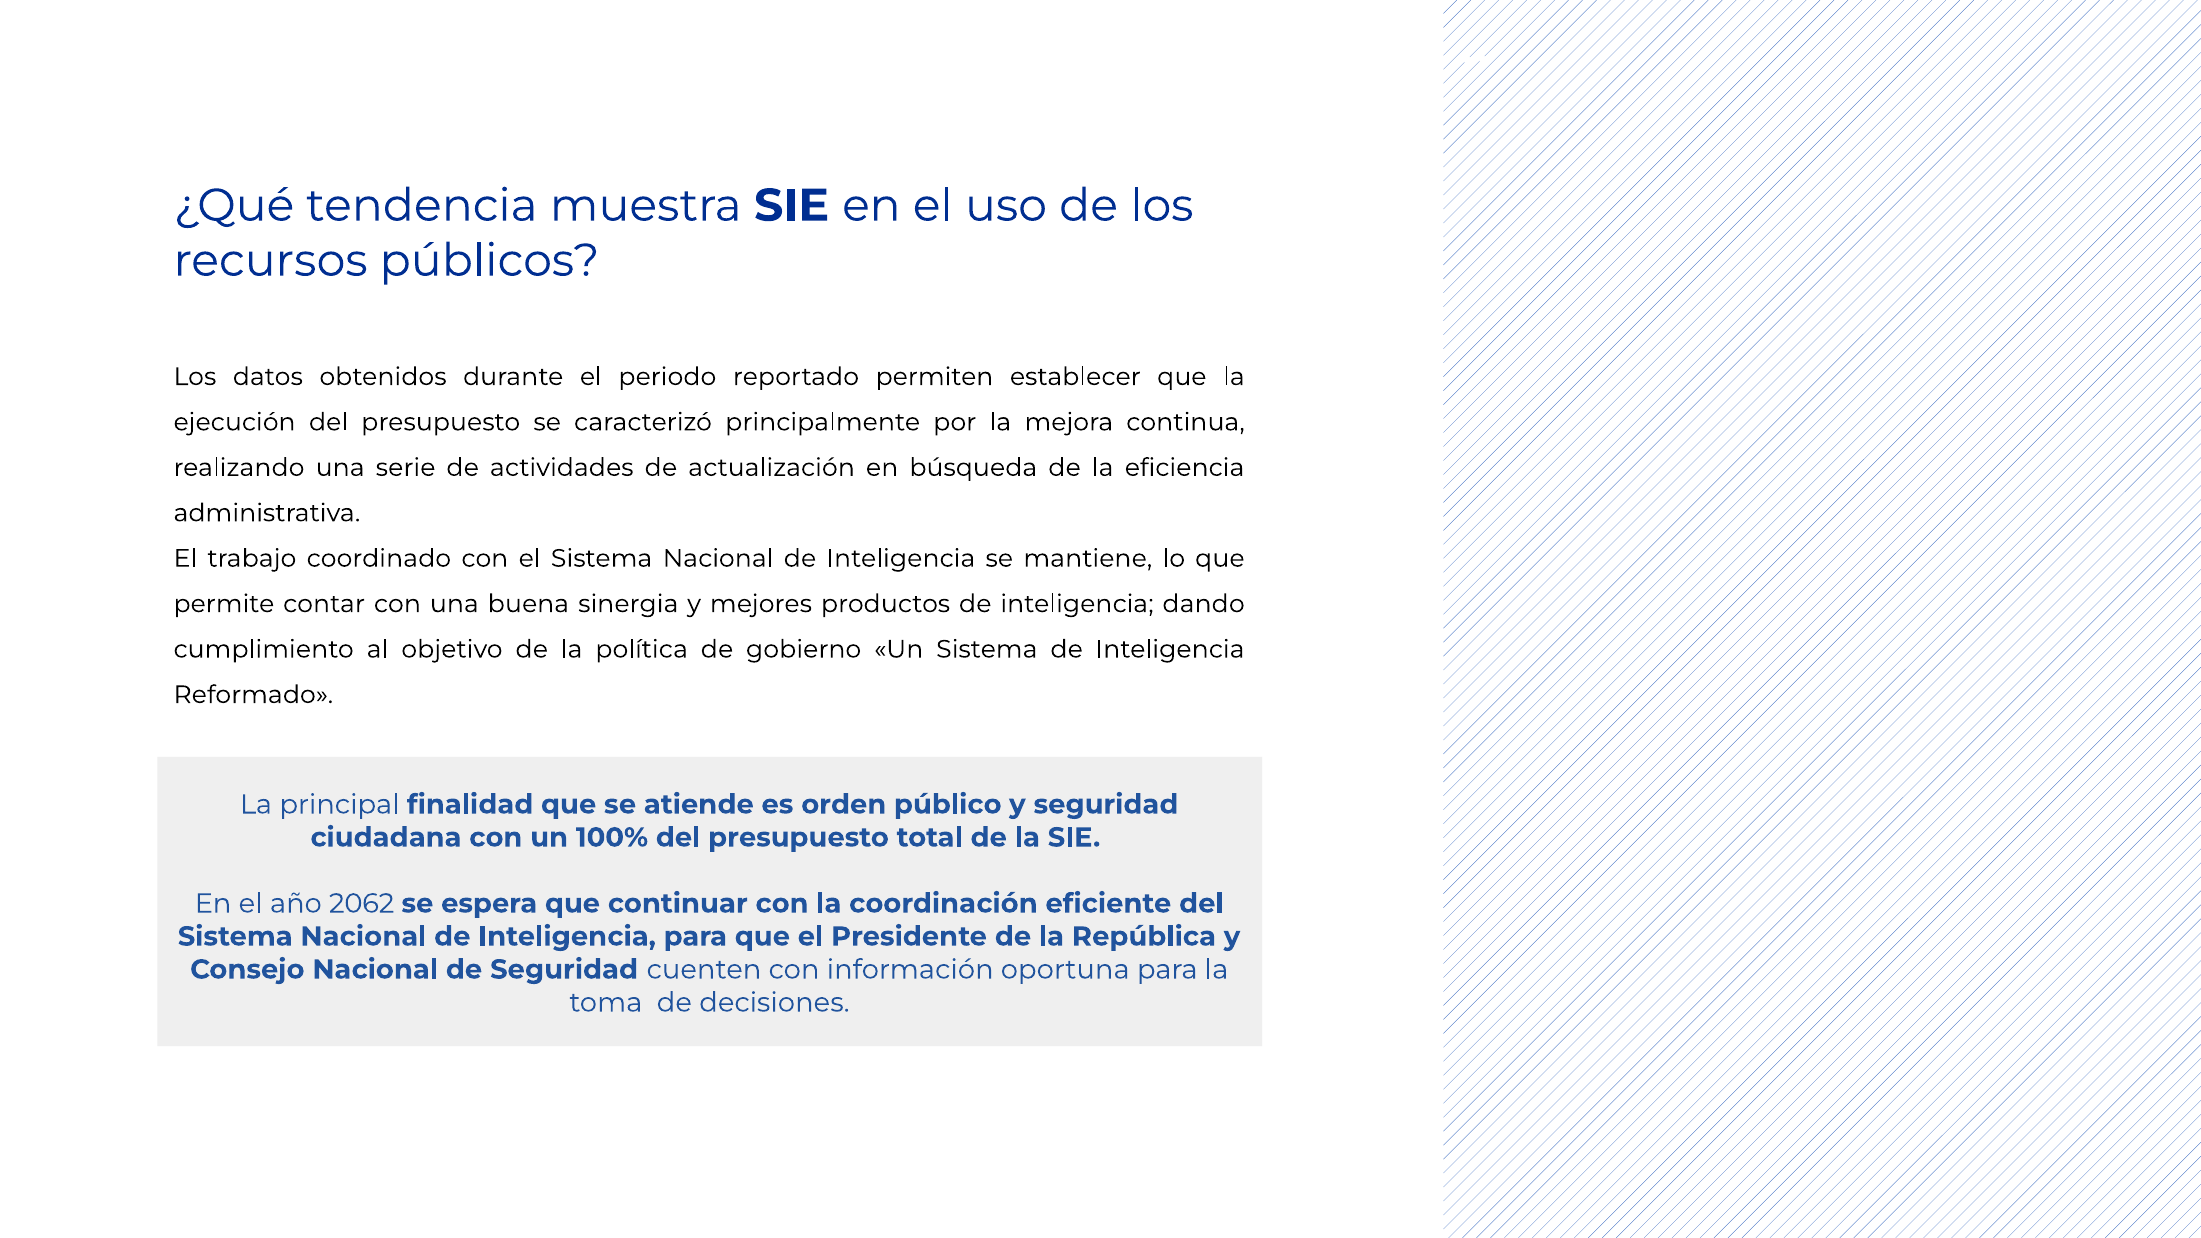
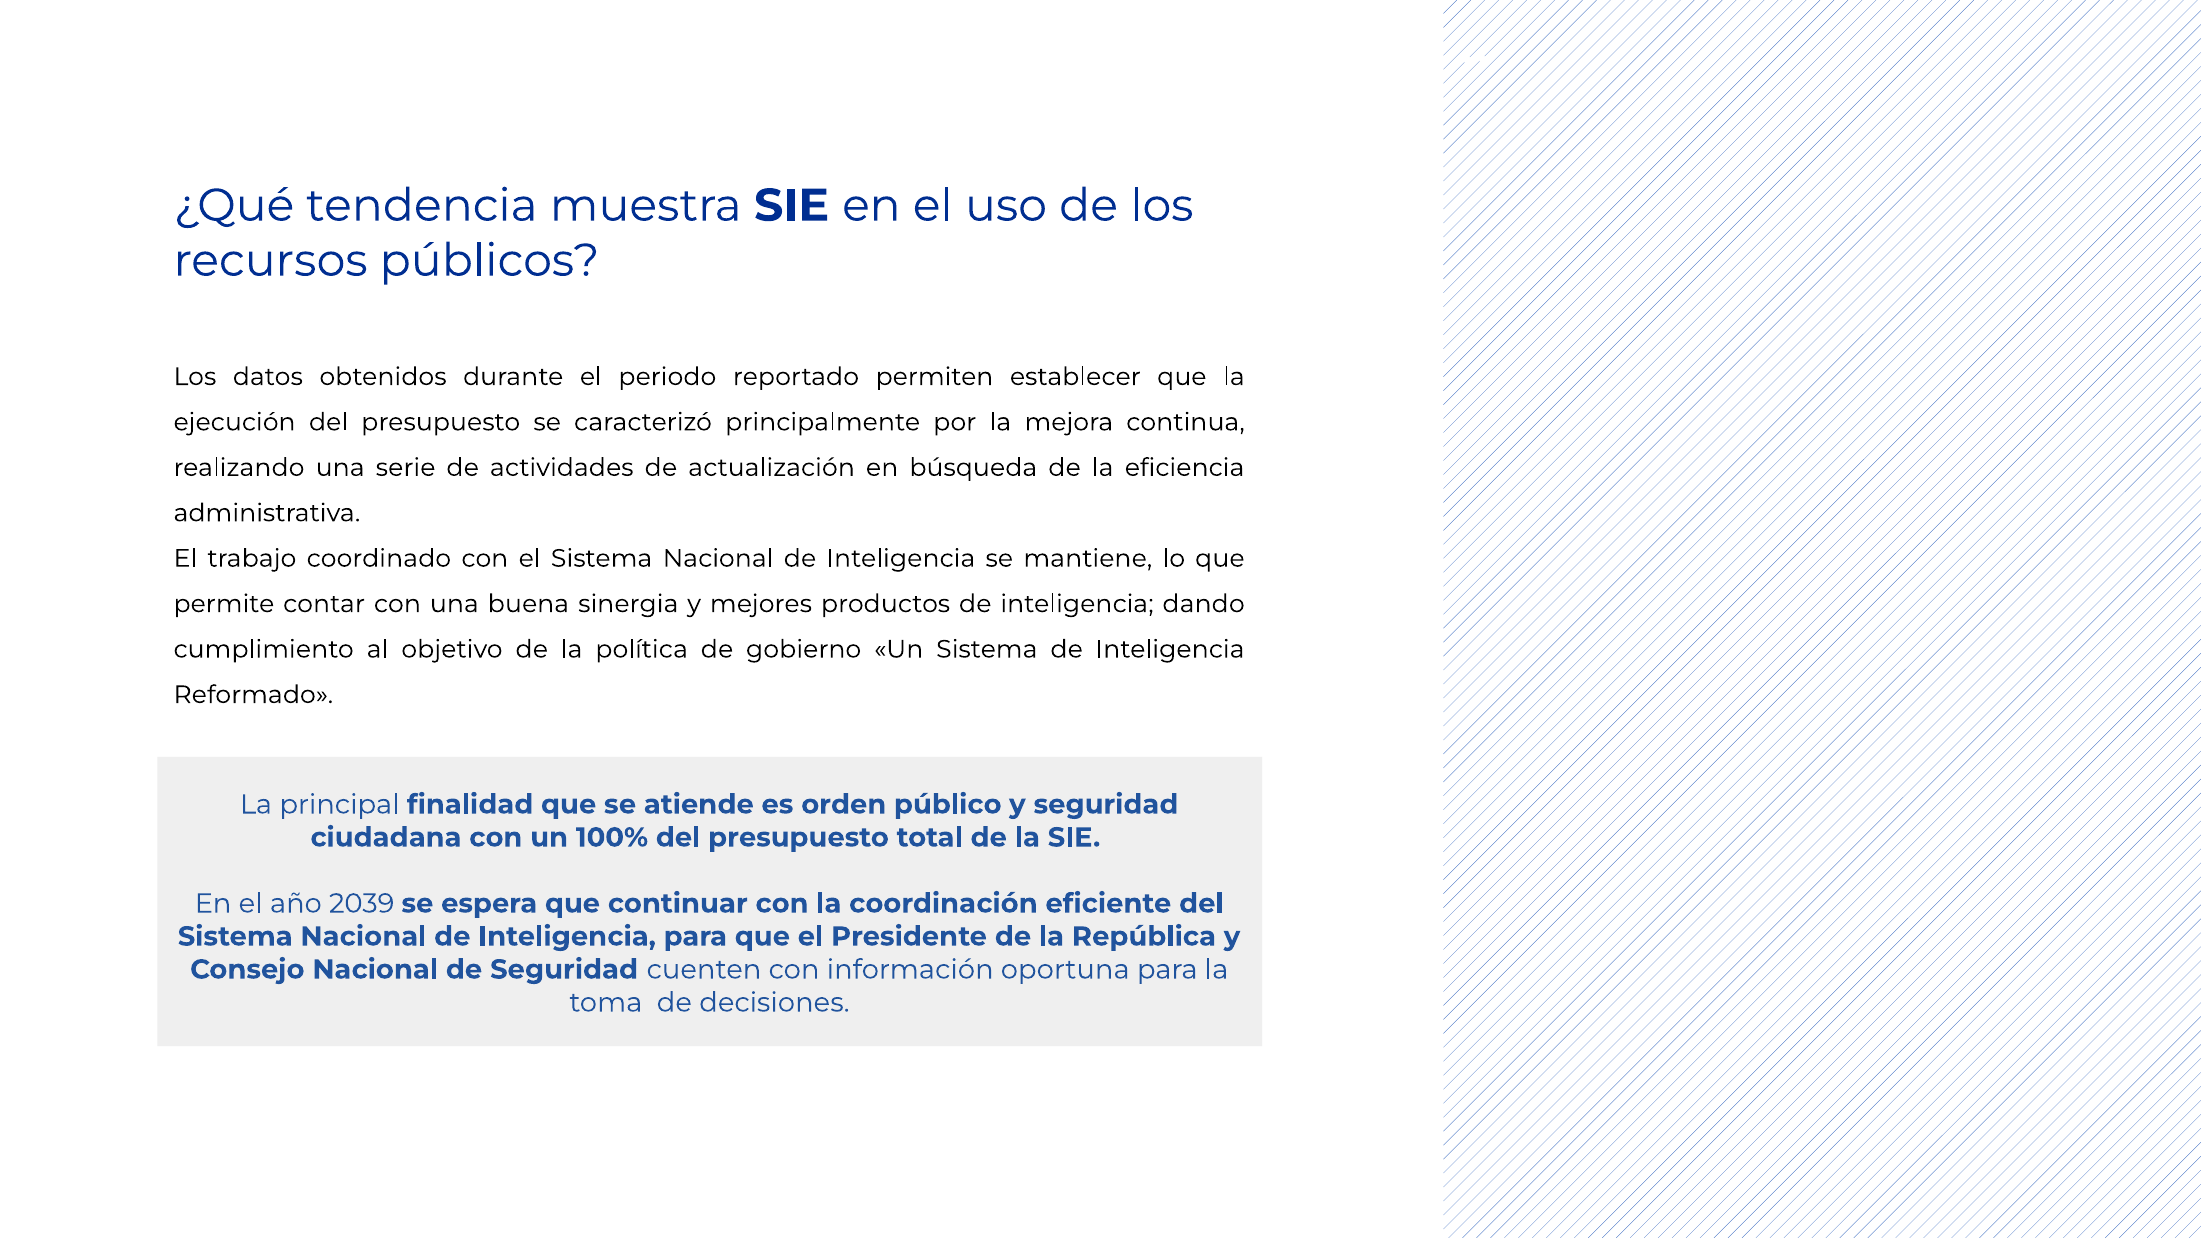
2062: 2062 -> 2039
